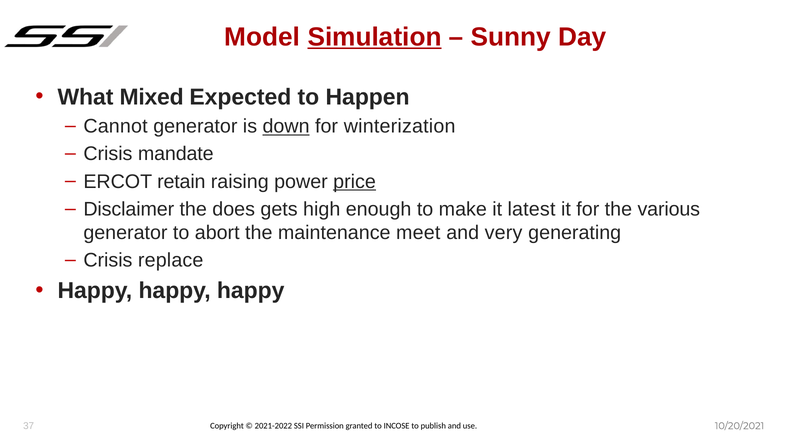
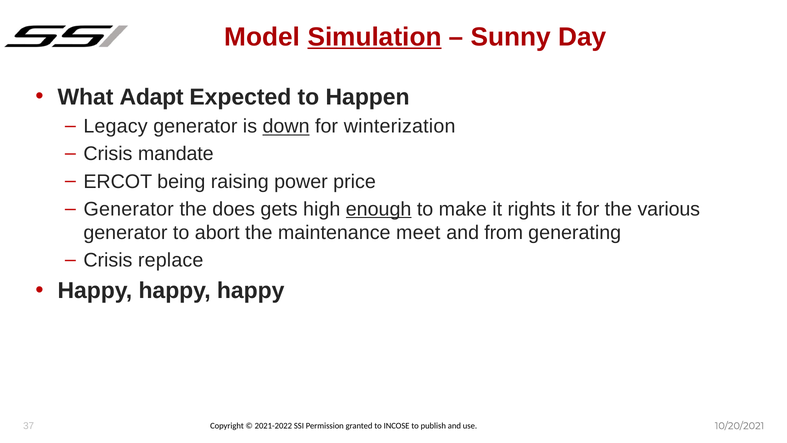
Mixed: Mixed -> Adapt
Cannot: Cannot -> Legacy
retain: retain -> being
price underline: present -> none
Disclaimer at (129, 209): Disclaimer -> Generator
enough underline: none -> present
latest: latest -> rights
very: very -> from
